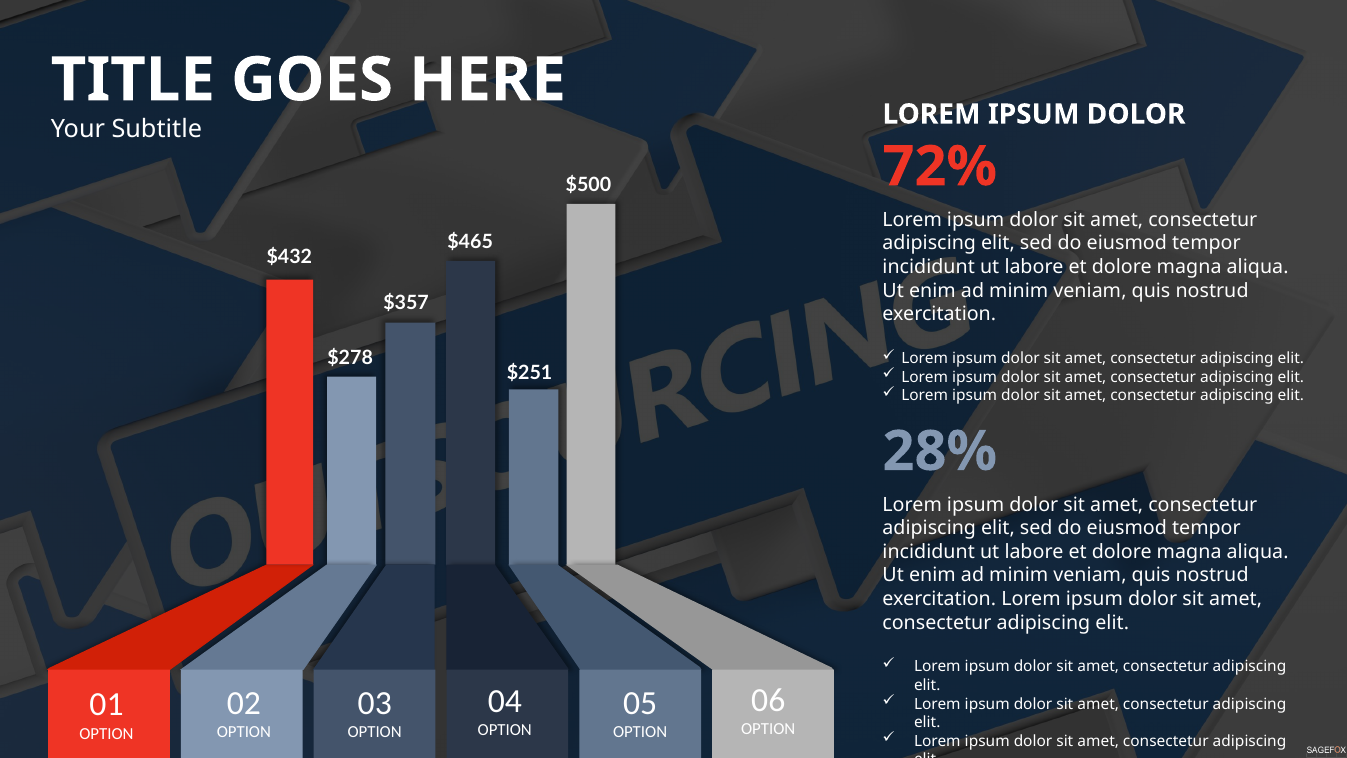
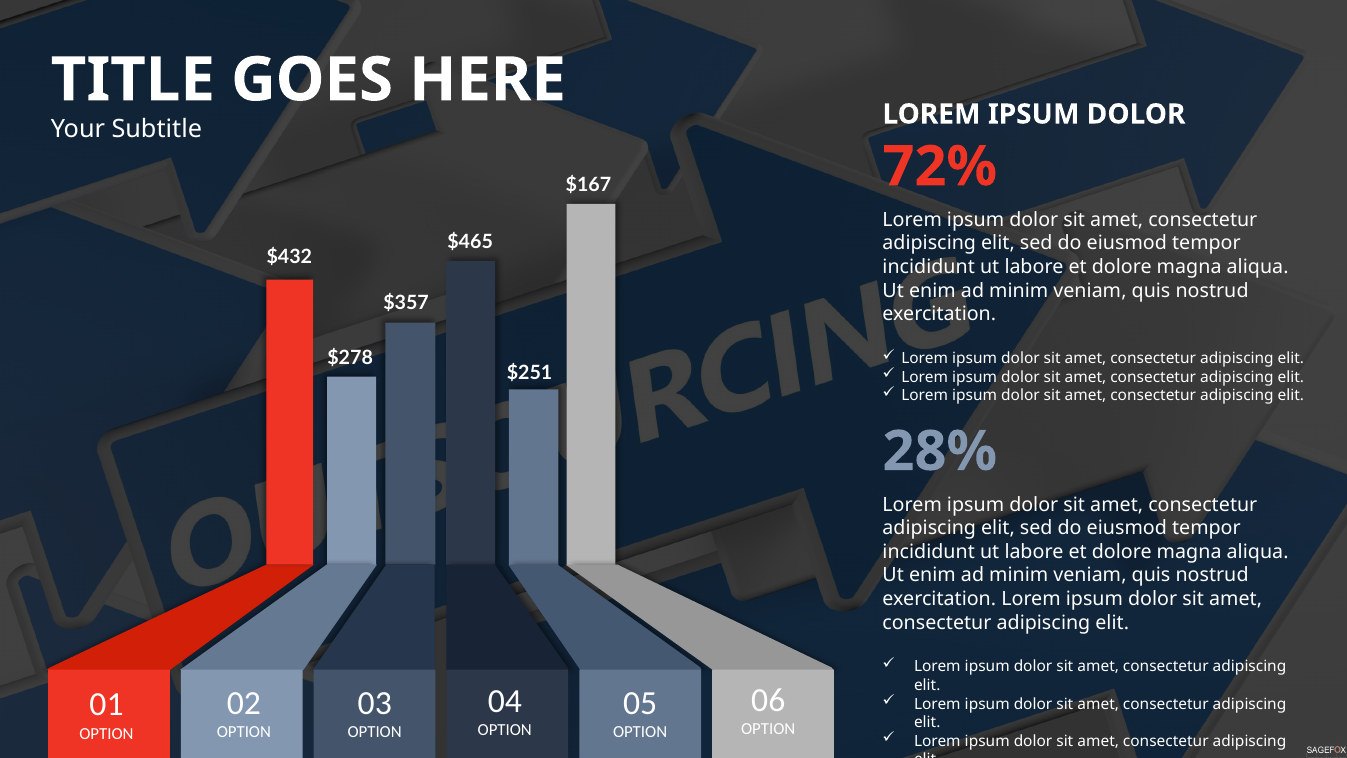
$500: $500 -> $167
